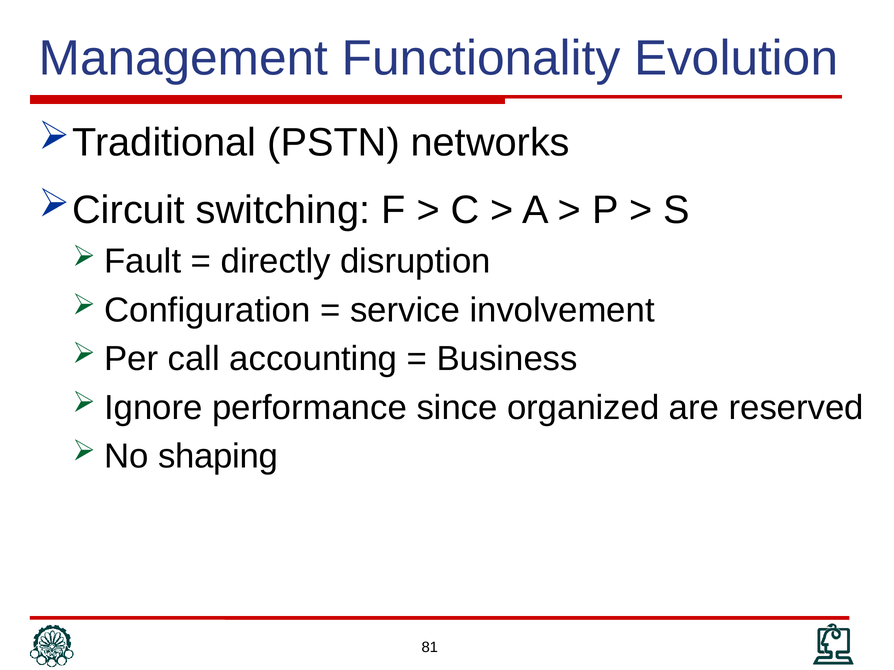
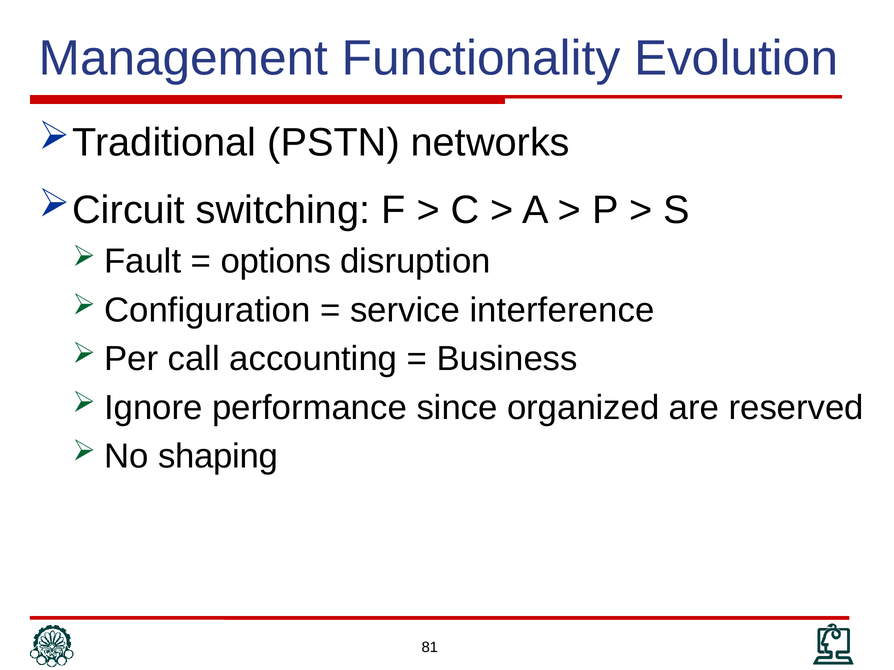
directly: directly -> options
involvement: involvement -> interference
